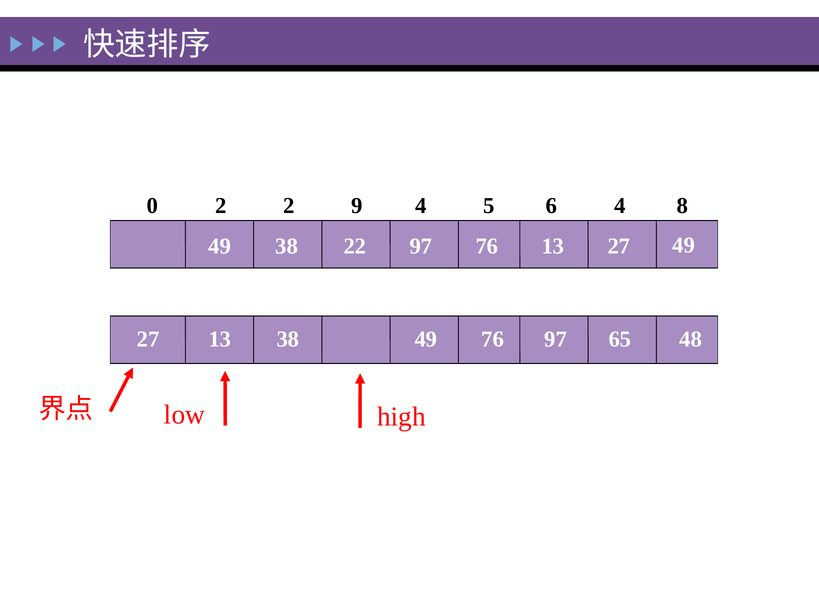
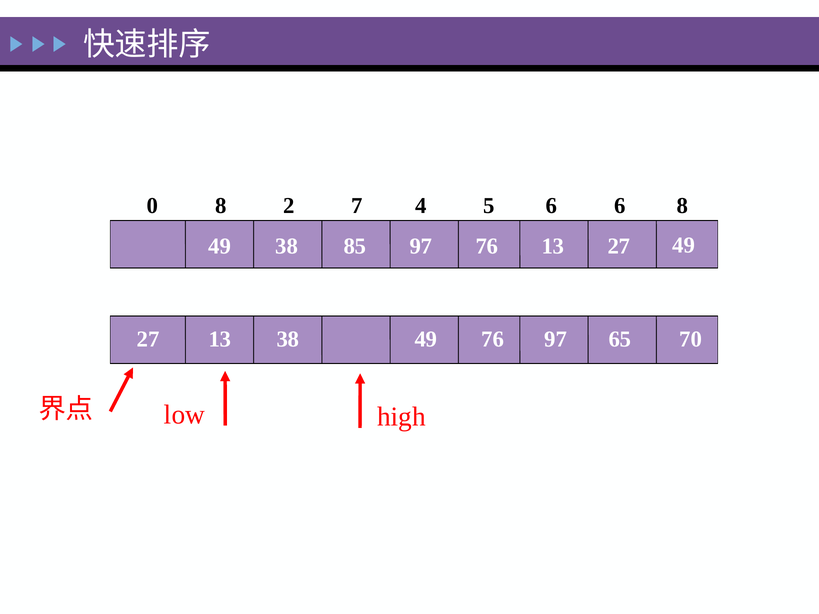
0 2: 2 -> 8
9: 9 -> 7
6 4: 4 -> 6
22: 22 -> 85
48: 48 -> 70
